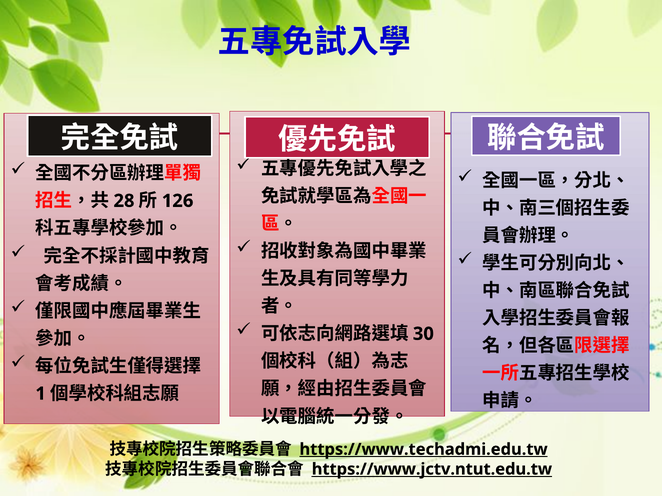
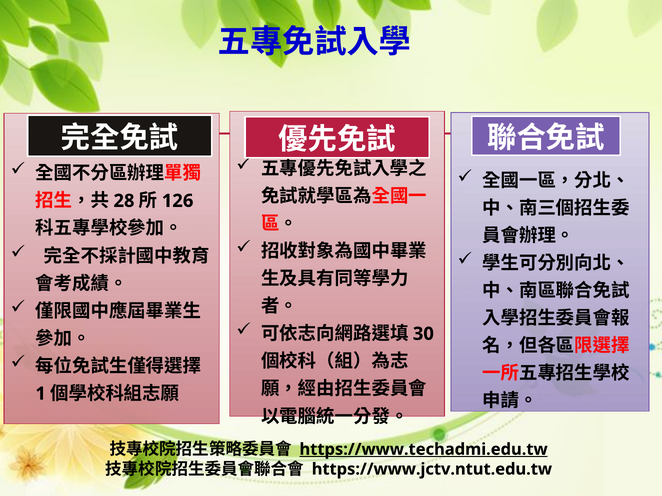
https://www.jctv.ntut.edu.tw underline: present -> none
